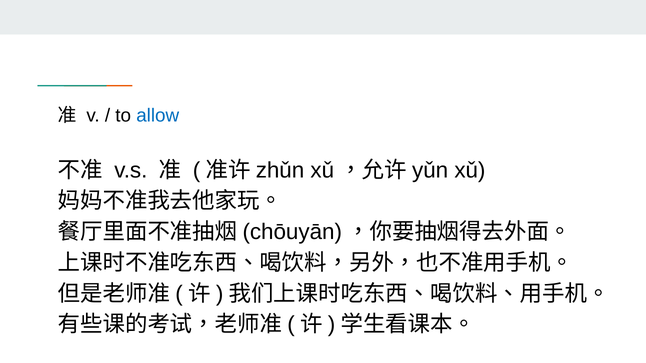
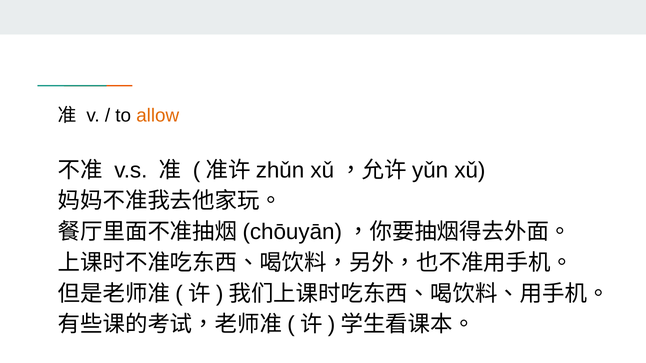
allow colour: blue -> orange
